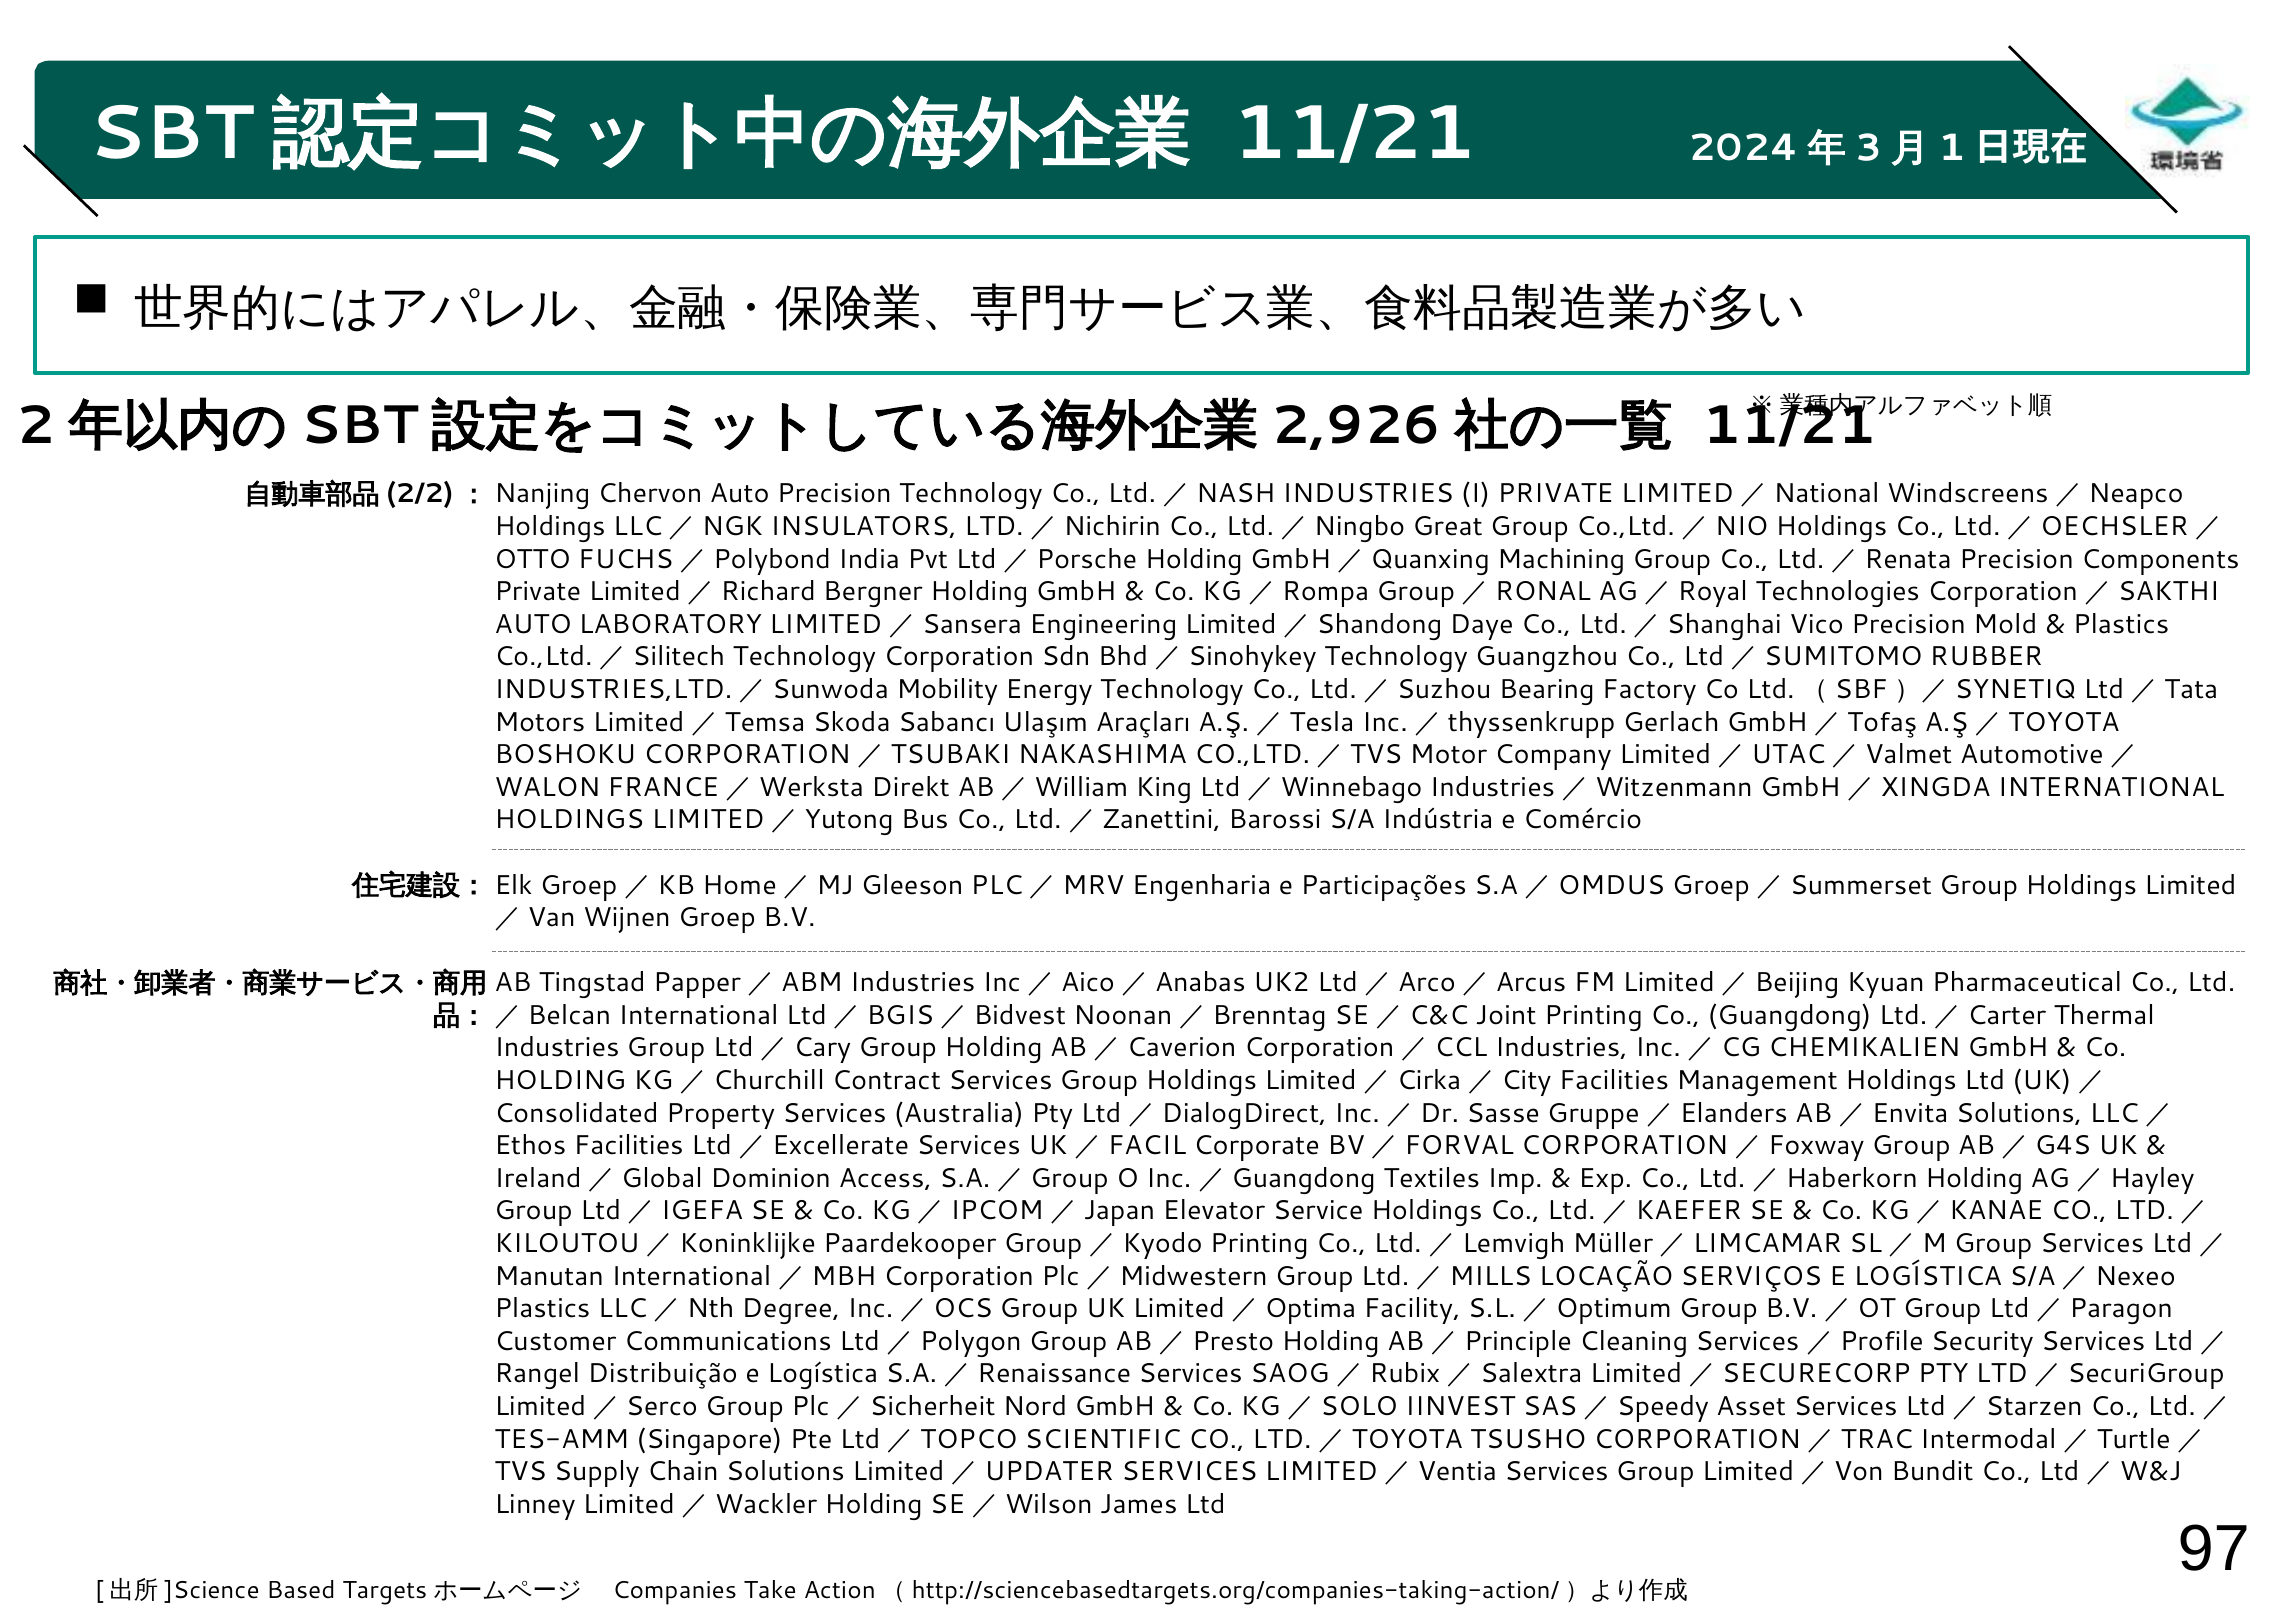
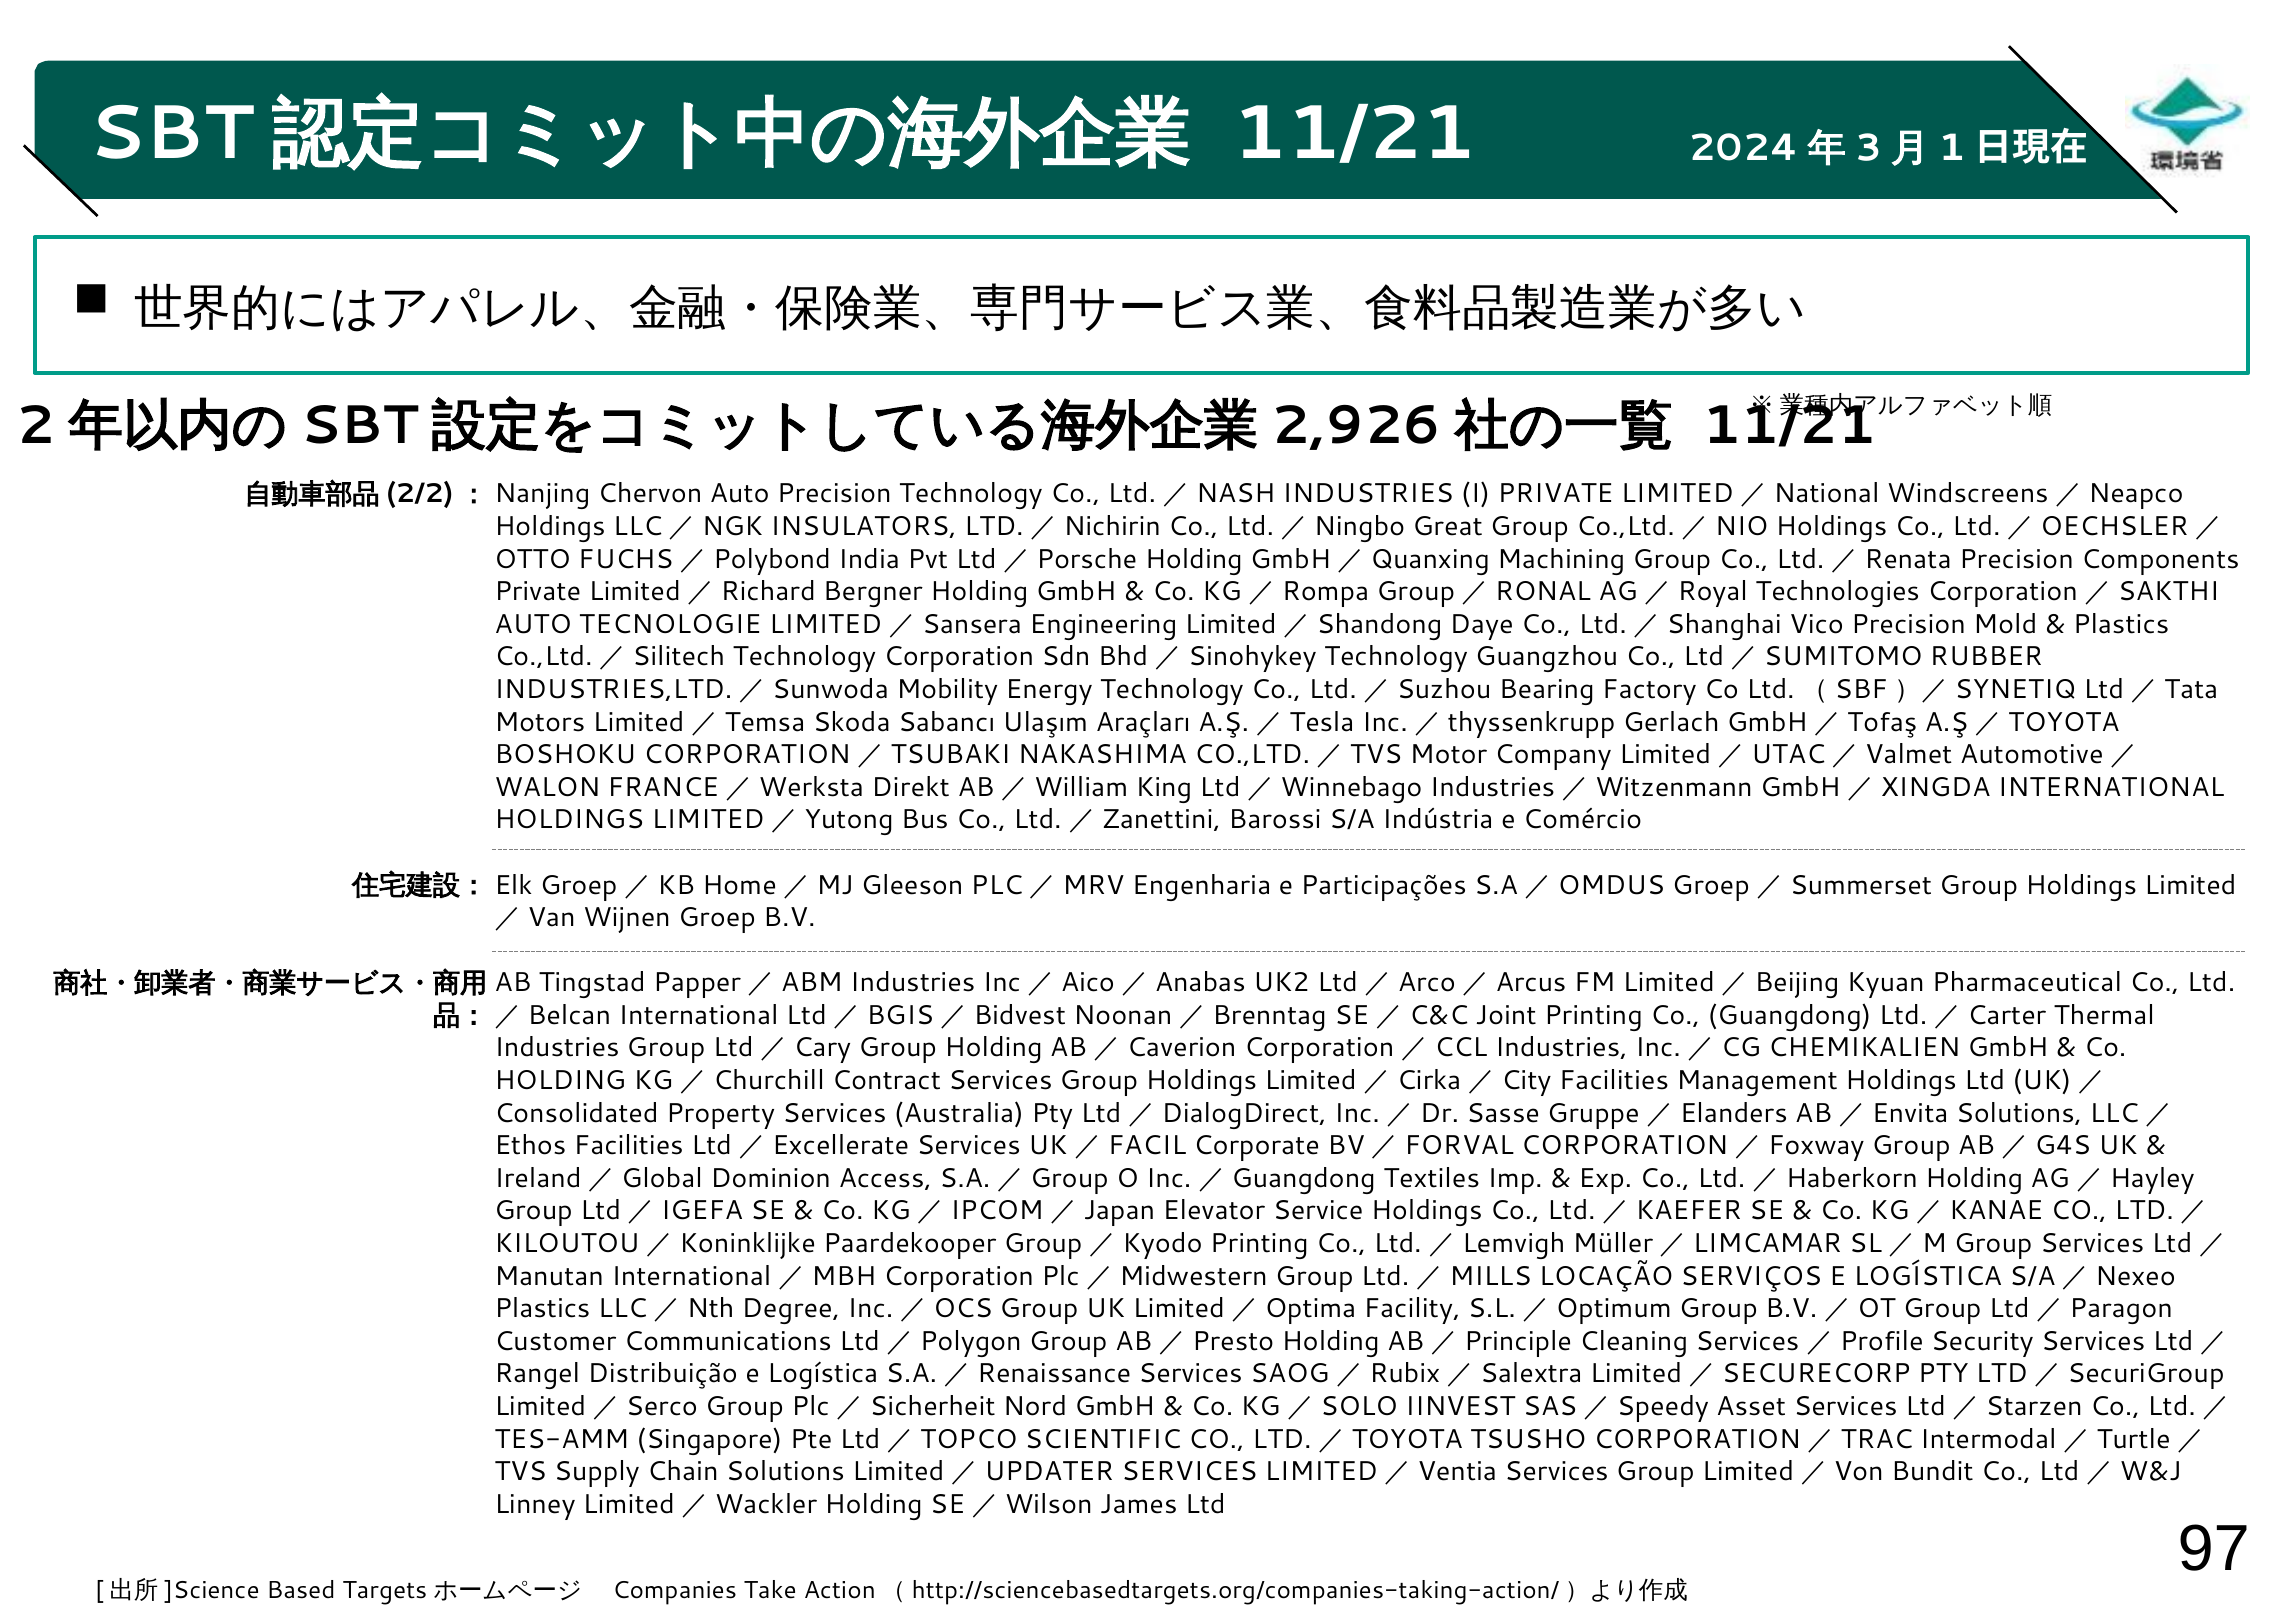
LABORATORY: LABORATORY -> TECNOLOGIE
